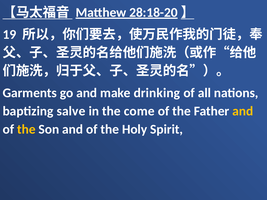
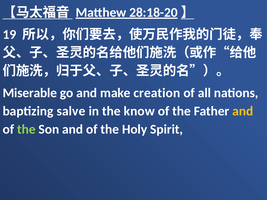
Garments: Garments -> Miserable
drinking: drinking -> creation
come: come -> know
the at (26, 129) colour: yellow -> light green
